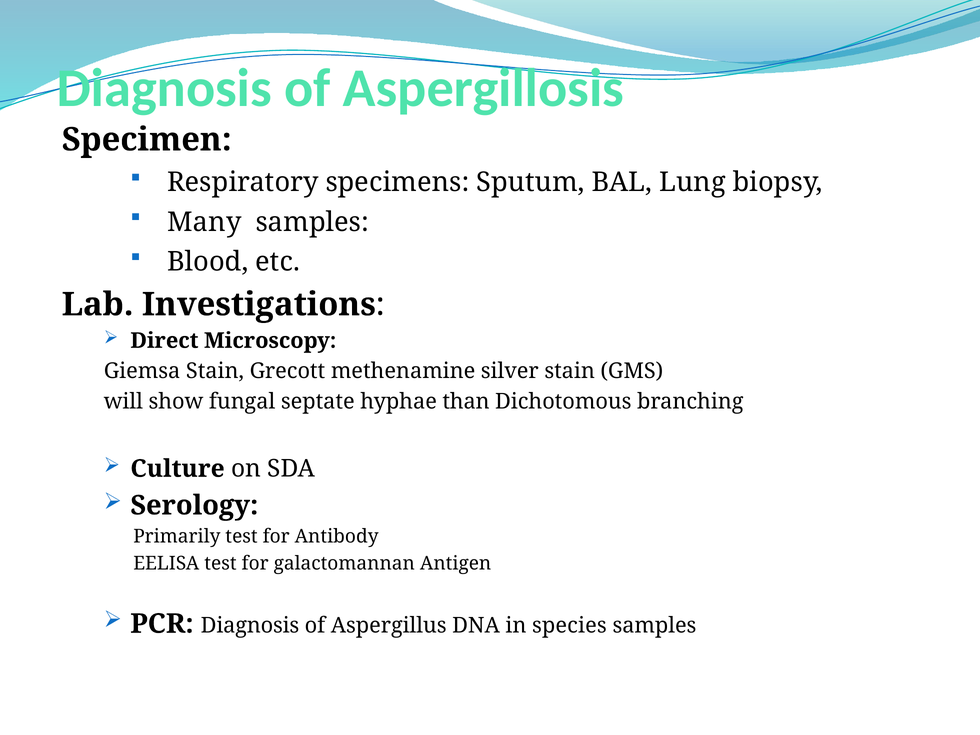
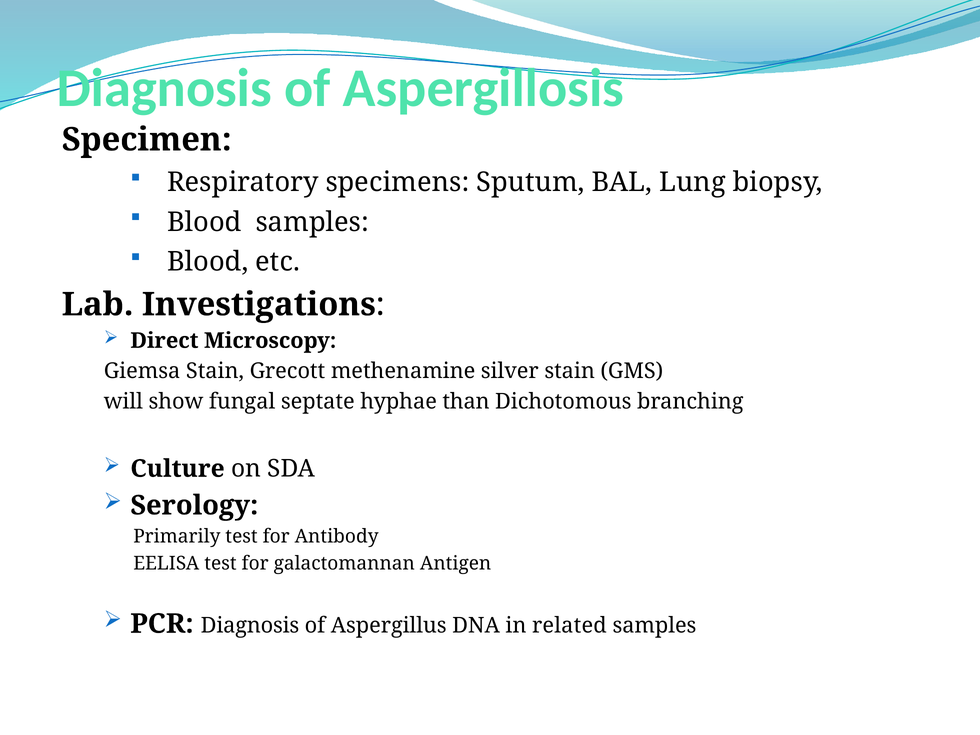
Many at (204, 222): Many -> Blood
species: species -> related
